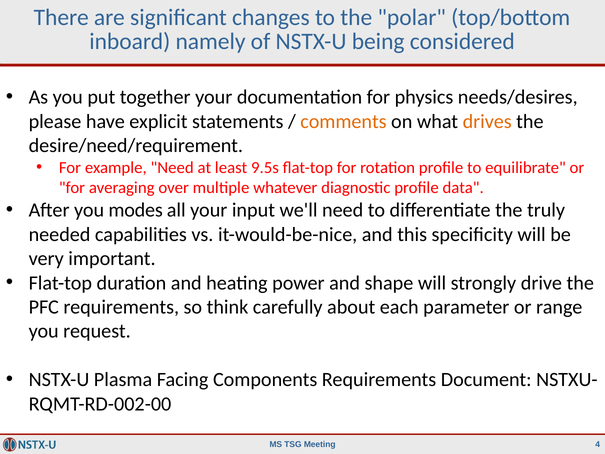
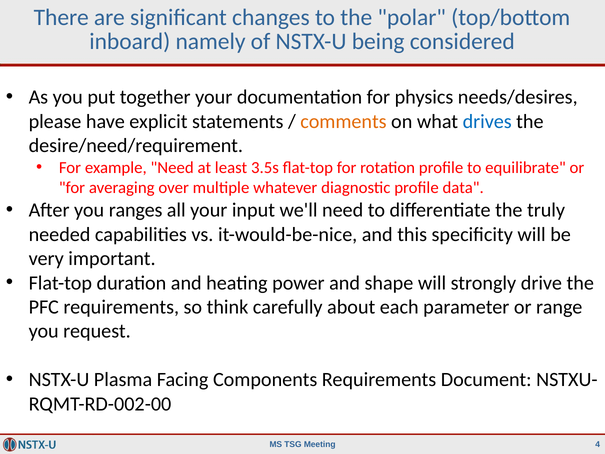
drives colour: orange -> blue
9.5s: 9.5s -> 3.5s
modes: modes -> ranges
